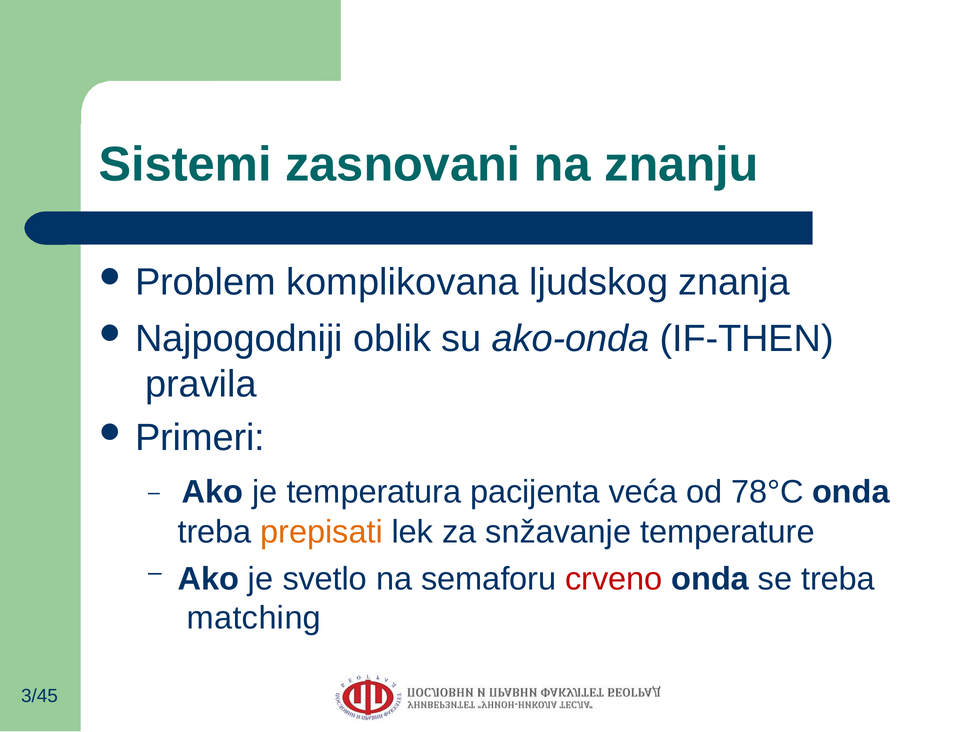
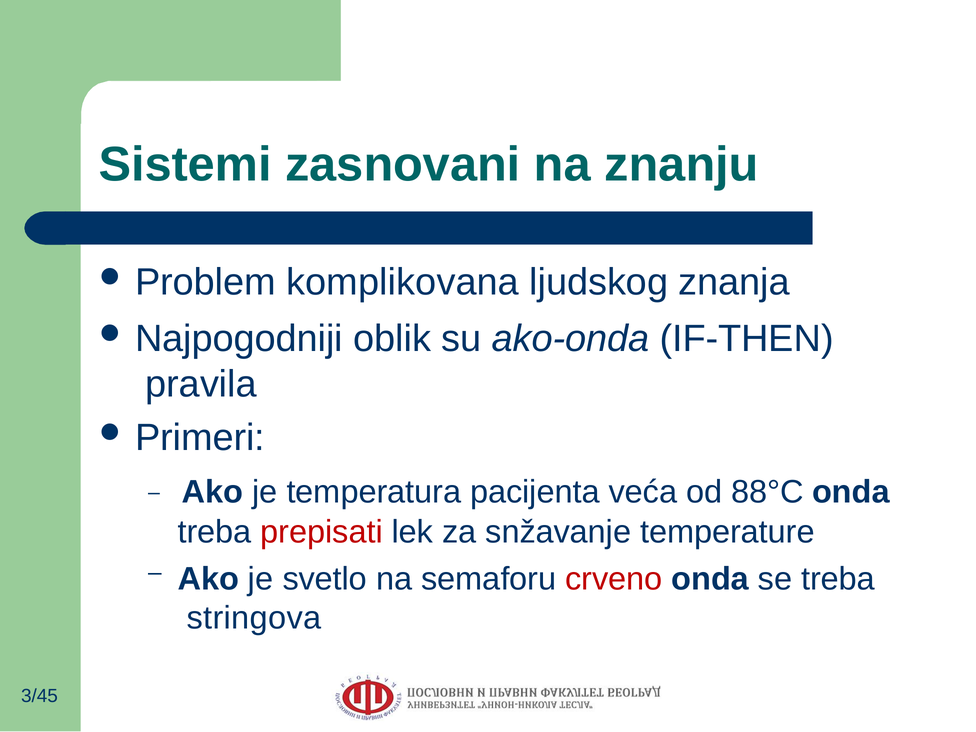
78°C: 78°C -> 88°C
prepisati colour: orange -> red
matching: matching -> stringova
